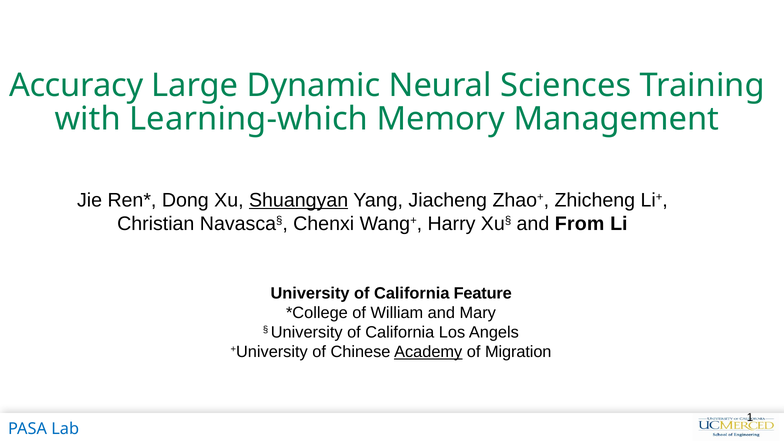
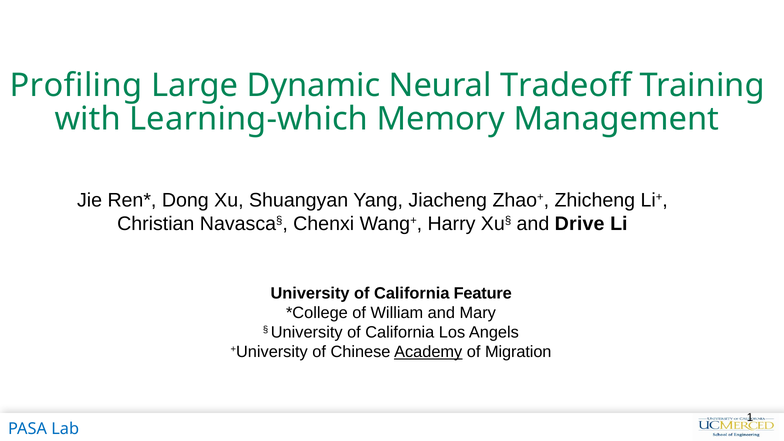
Accuracy: Accuracy -> Profiling
Sciences: Sciences -> Tradeoff
Shuangyan underline: present -> none
From: From -> Drive
